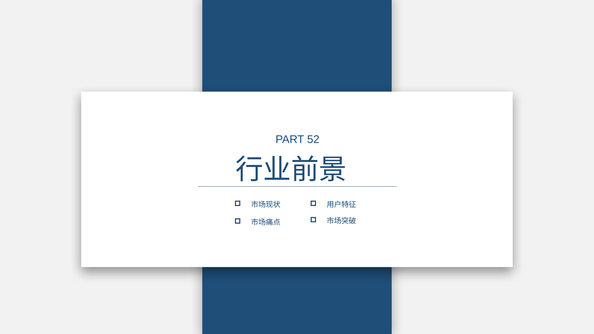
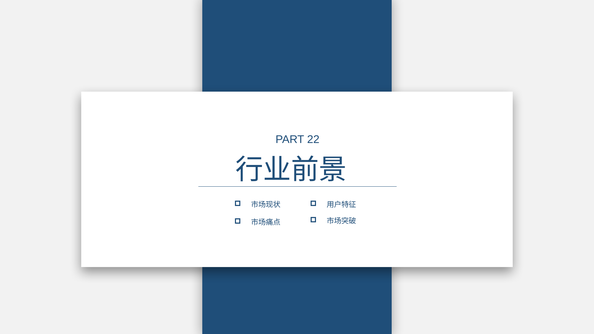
52: 52 -> 22
